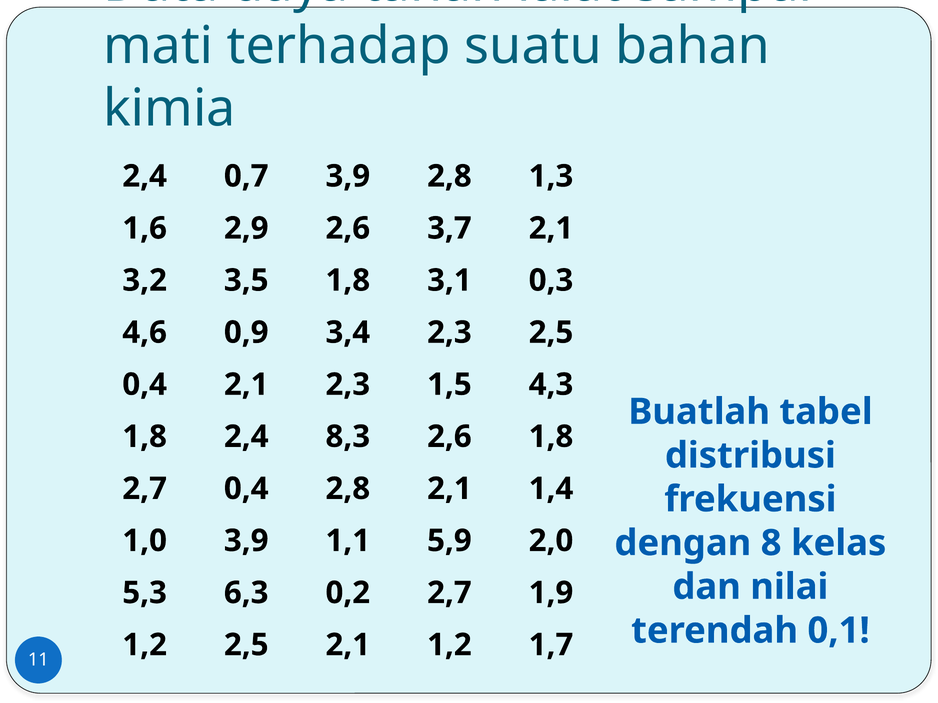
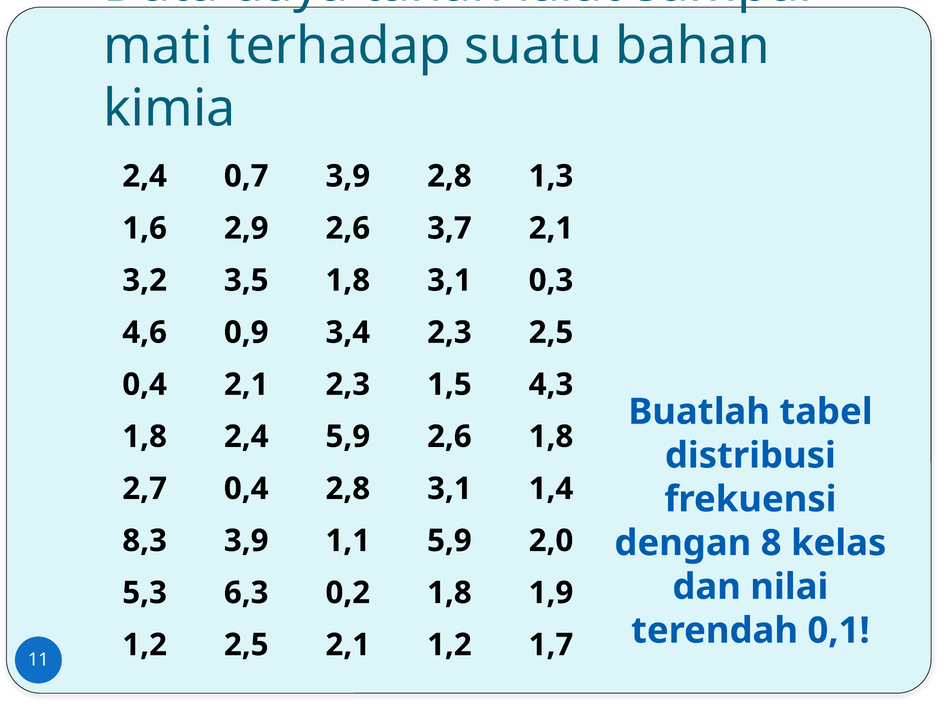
2,4 8,3: 8,3 -> 5,9
2,8 2,1: 2,1 -> 3,1
1,0: 1,0 -> 8,3
0,2 2,7: 2,7 -> 1,8
